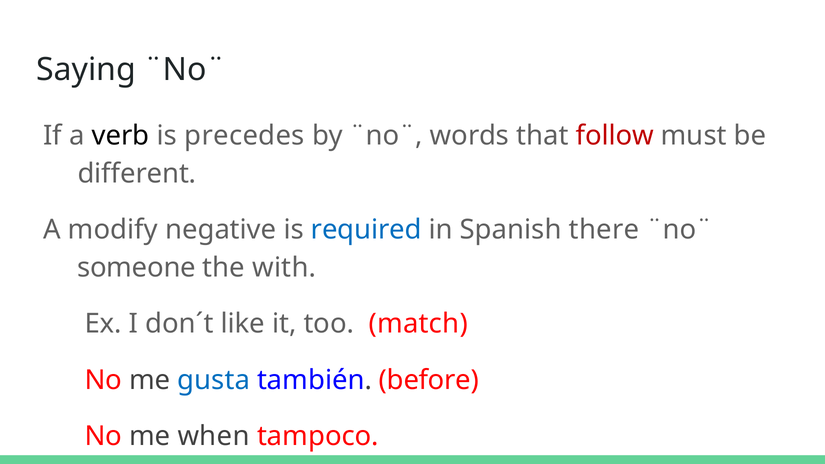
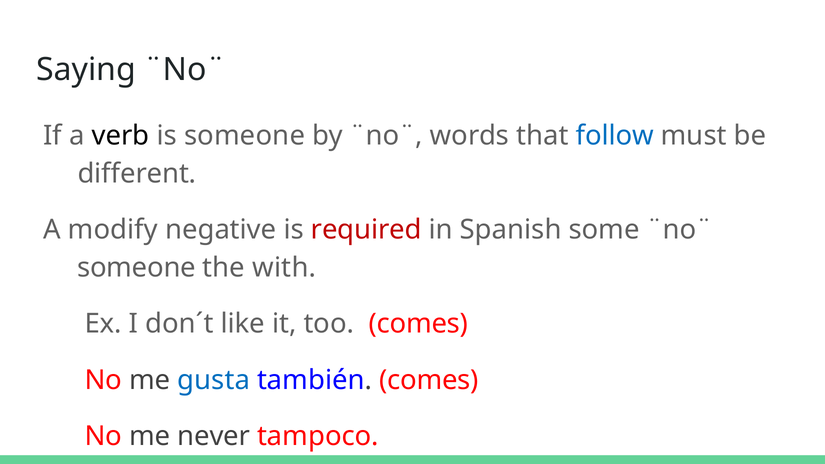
is precedes: precedes -> someone
follow colour: red -> blue
required colour: blue -> red
there: there -> some
too match: match -> comes
también before: before -> comes
when: when -> never
